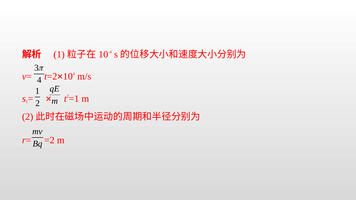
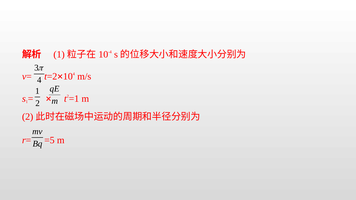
=2: =2 -> =5
